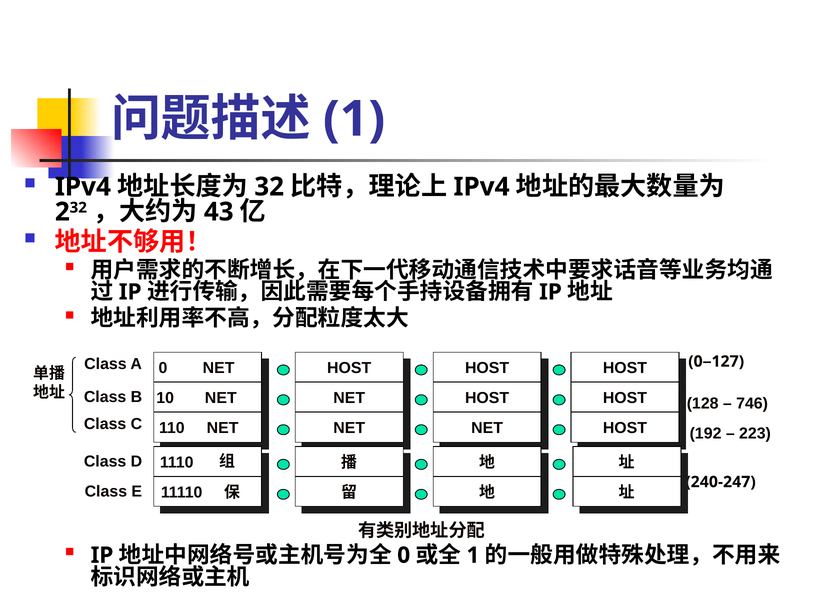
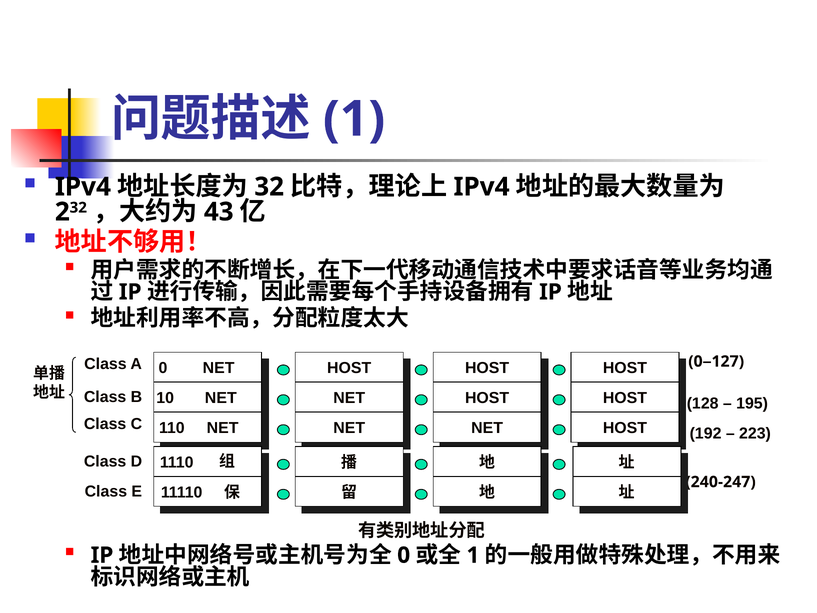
746: 746 -> 195
